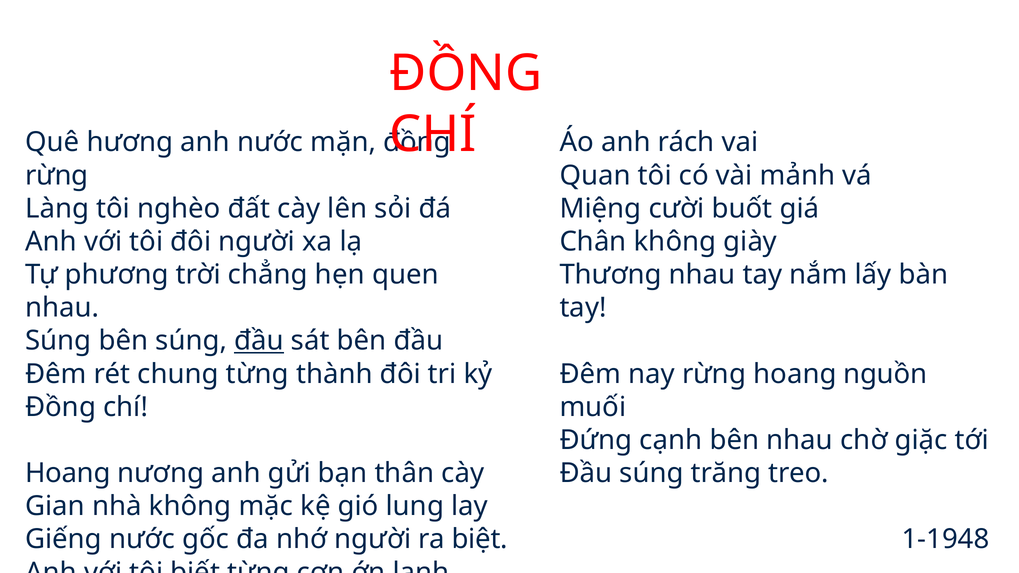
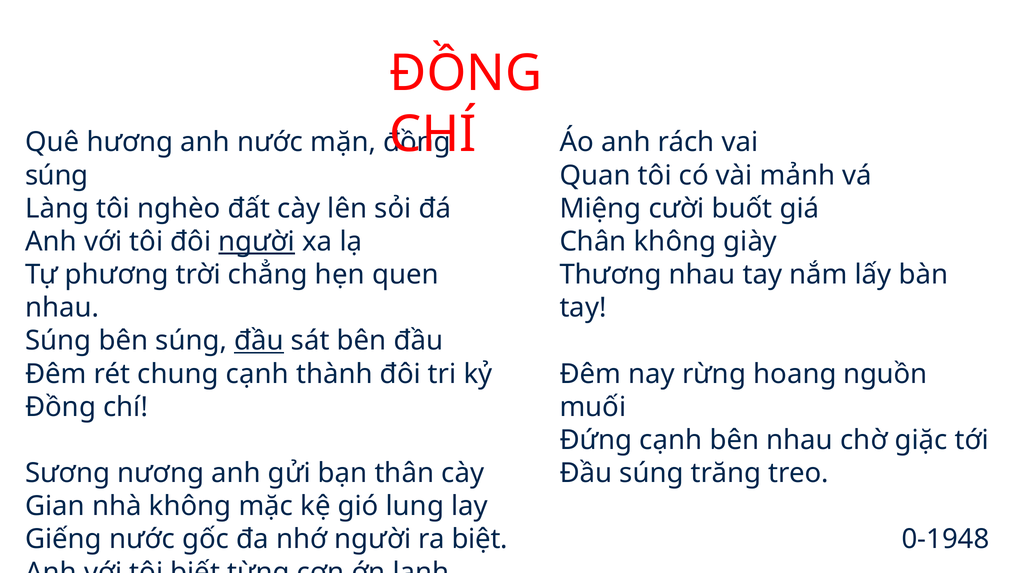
rừng at (57, 175): rừng -> súng
người at (257, 242) underline: none -> present
chung từng: từng -> cạnh
Hoang at (68, 473): Hoang -> Sương
1-1948: 1-1948 -> 0-1948
